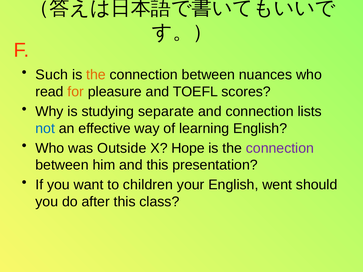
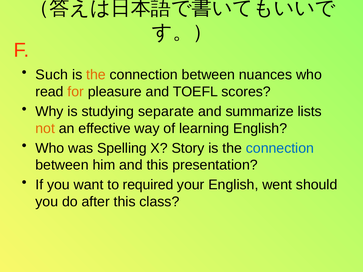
and connection: connection -> summarize
not colour: blue -> orange
Outside: Outside -> Spelling
Hope: Hope -> Story
connection at (280, 148) colour: purple -> blue
children: children -> required
